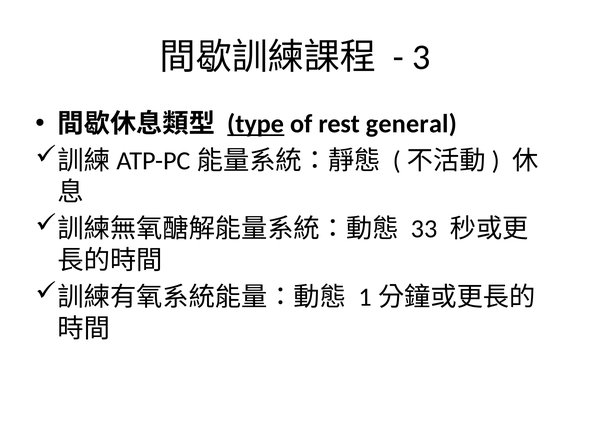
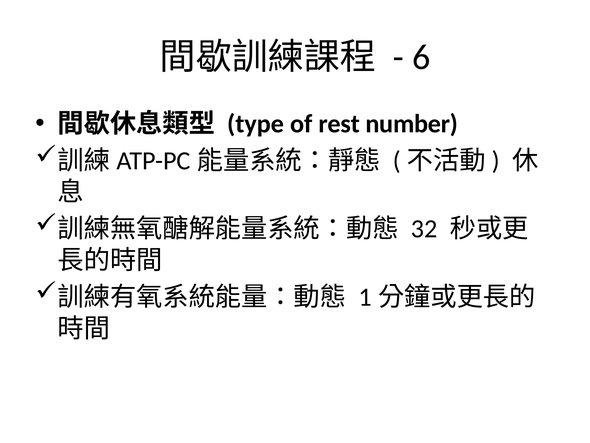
3: 3 -> 6
type underline: present -> none
general: general -> number
33: 33 -> 32
